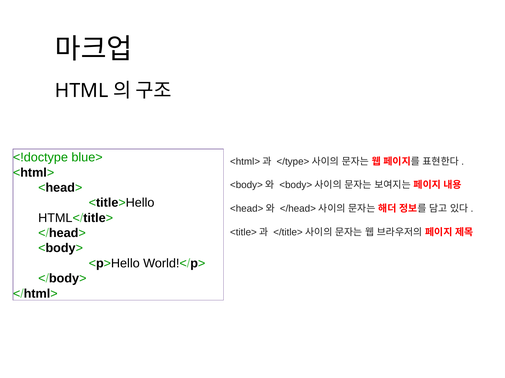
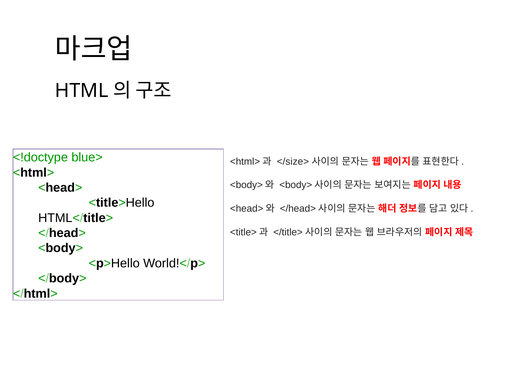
</type>: </type> -> </size>
